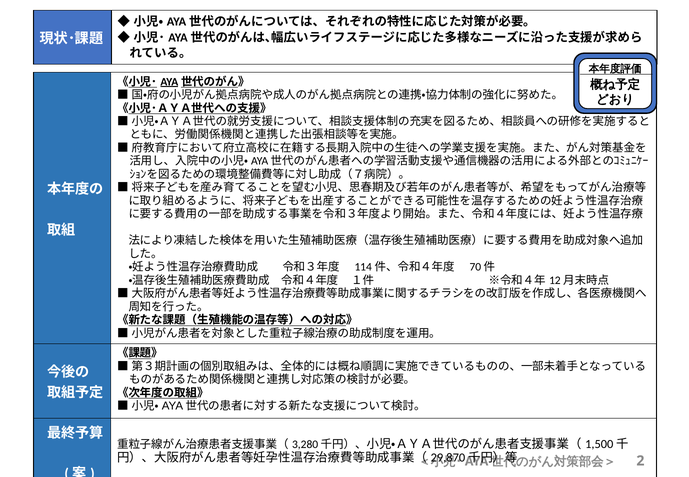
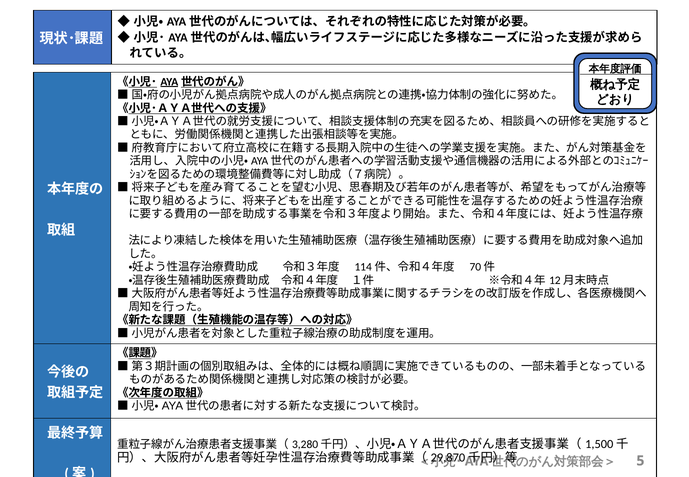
2: 2 -> 5
